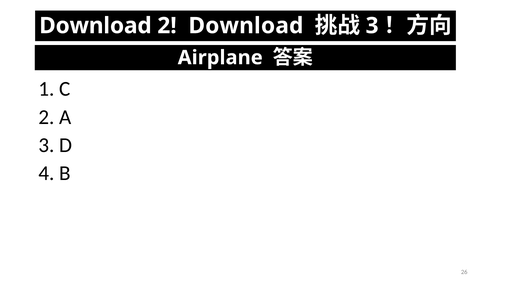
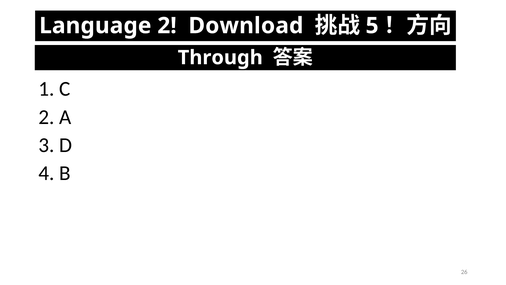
Download at (95, 26): Download -> Language
3 at (372, 26): 3 -> 5
Airplane: Airplane -> Through
